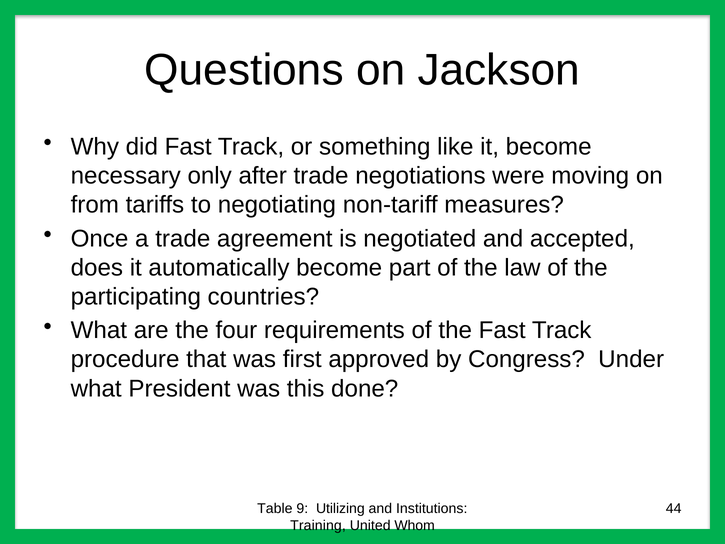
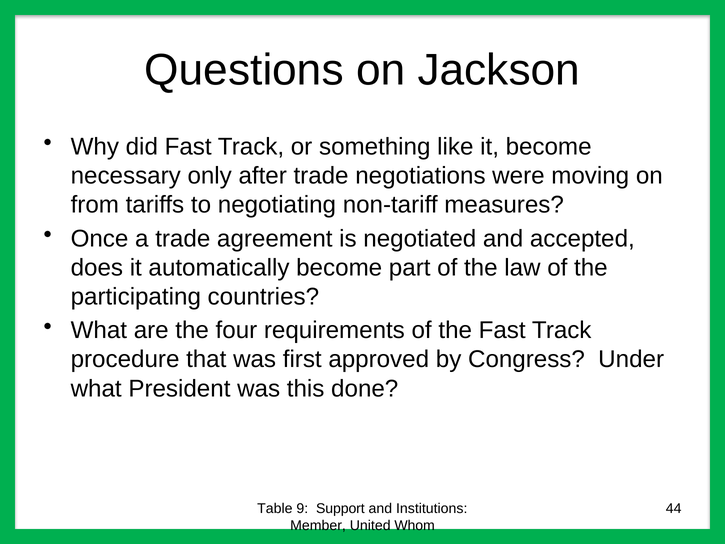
Utilizing: Utilizing -> Support
Training: Training -> Member
